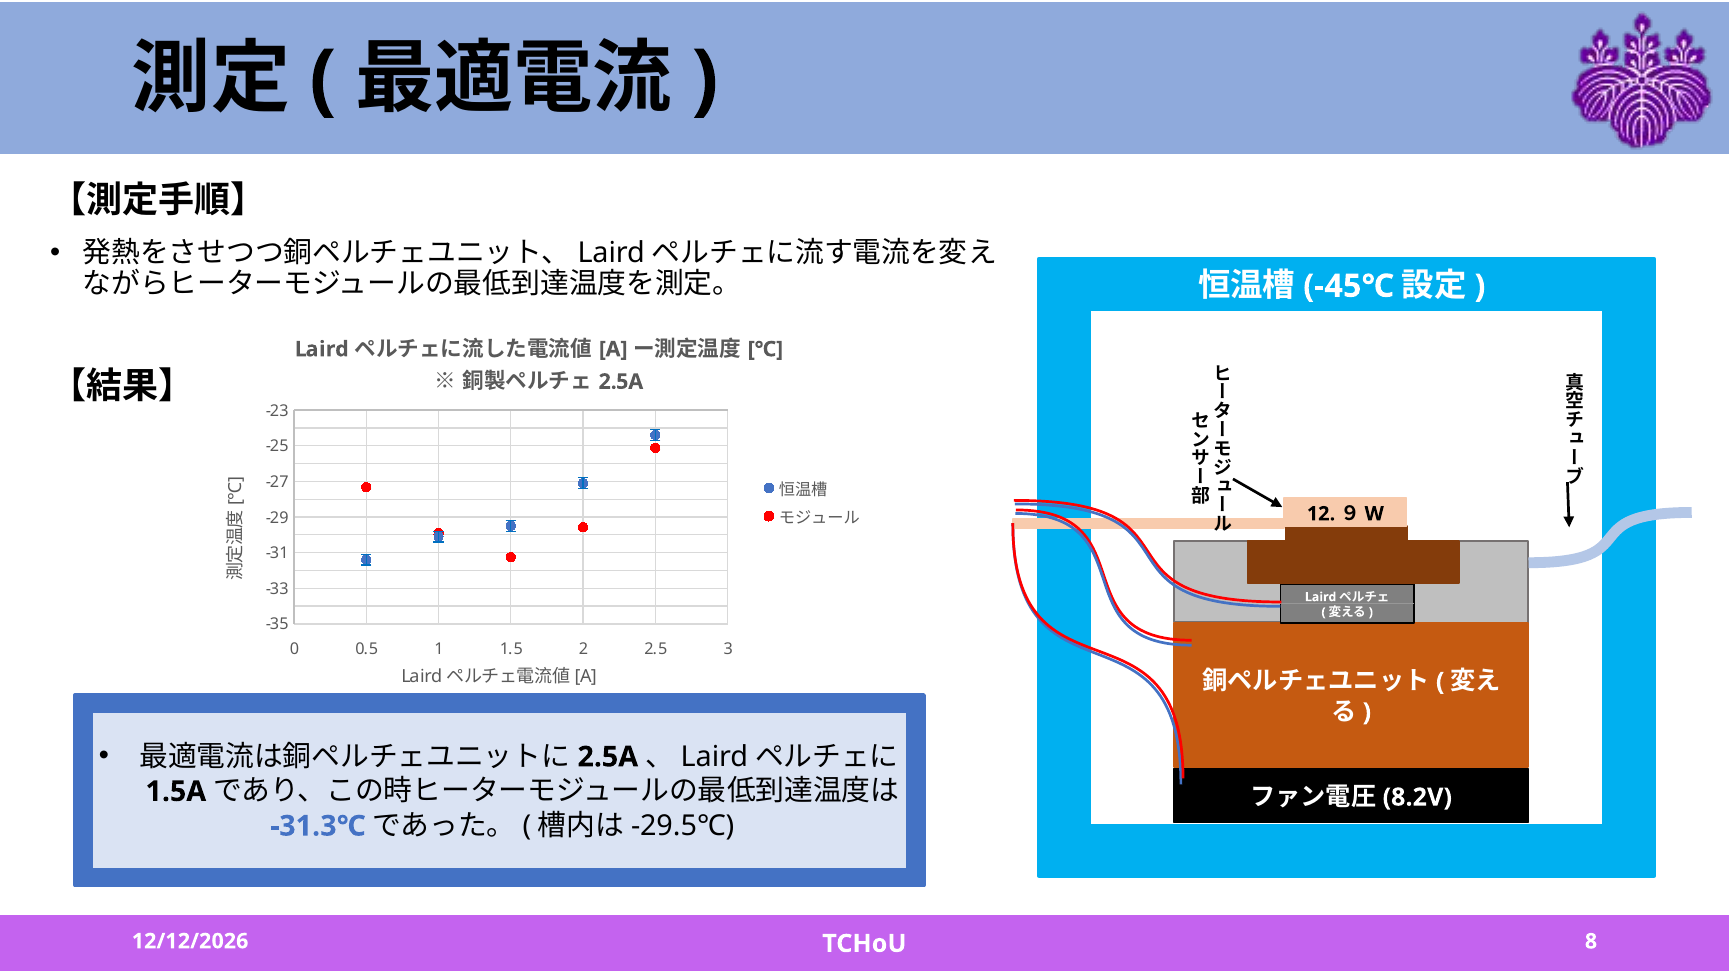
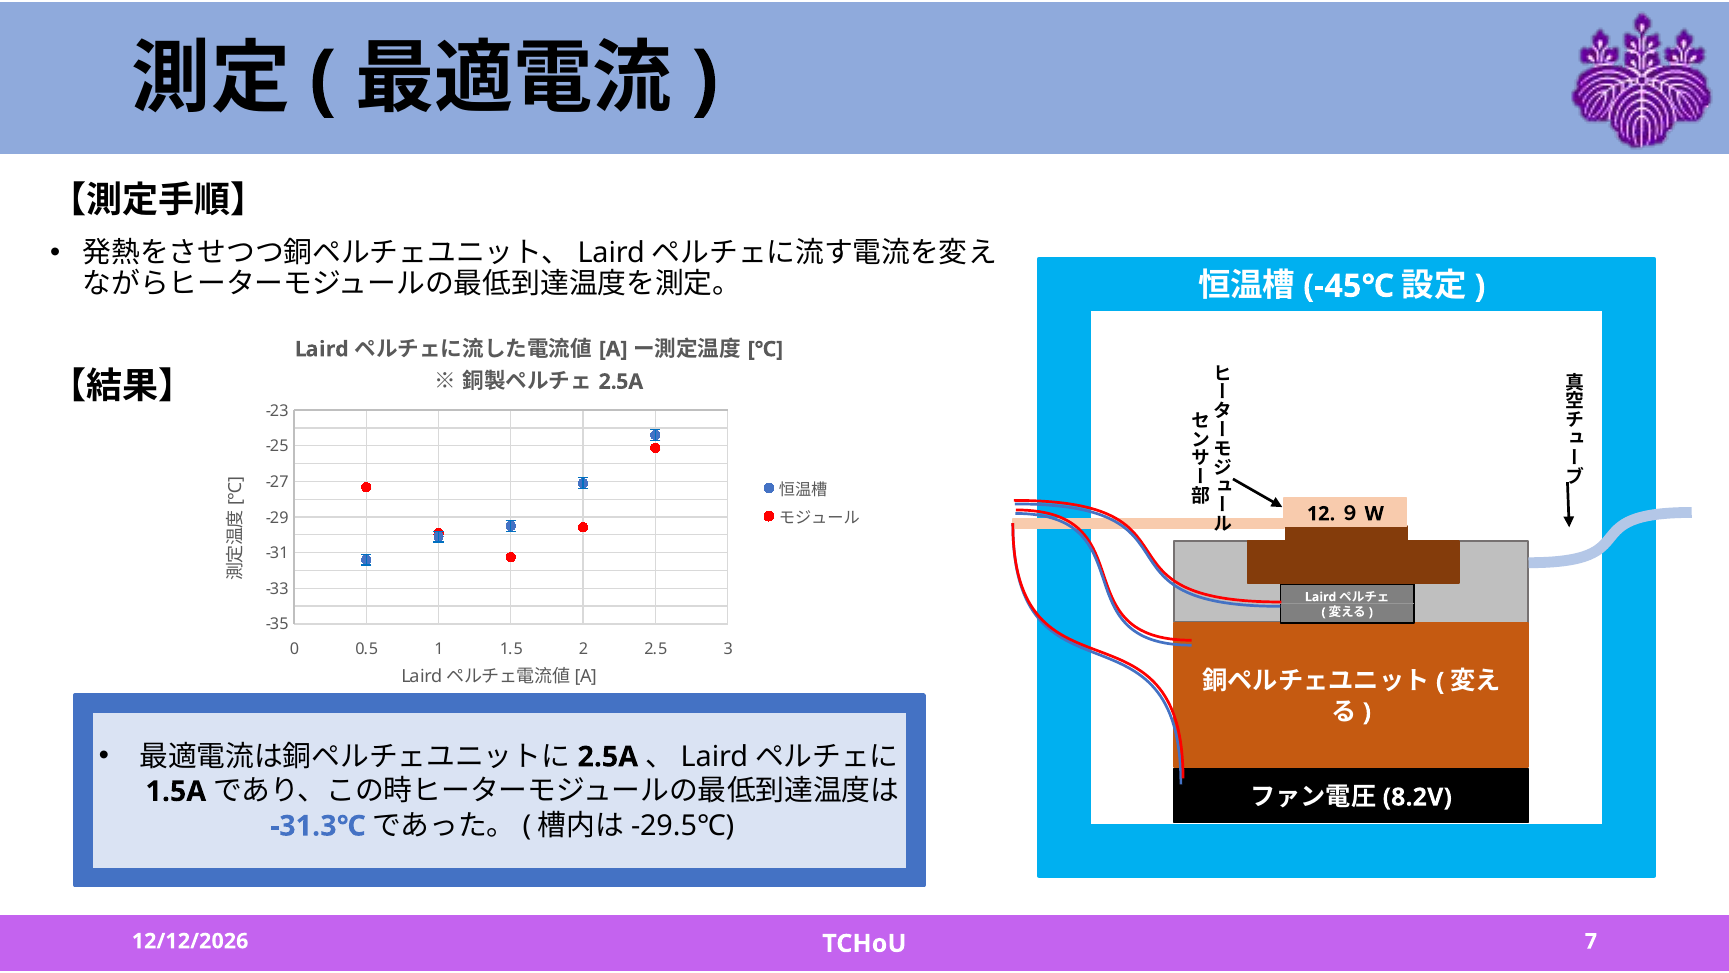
8: 8 -> 7
